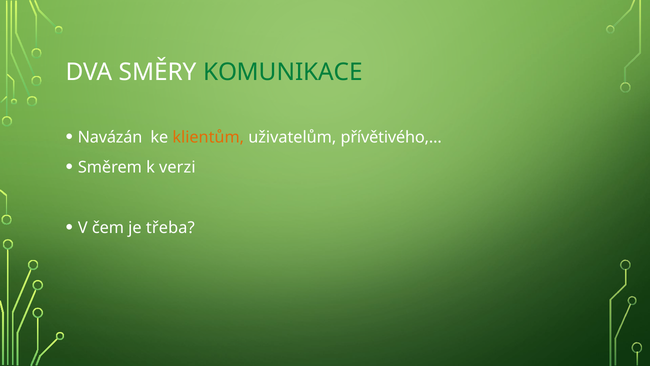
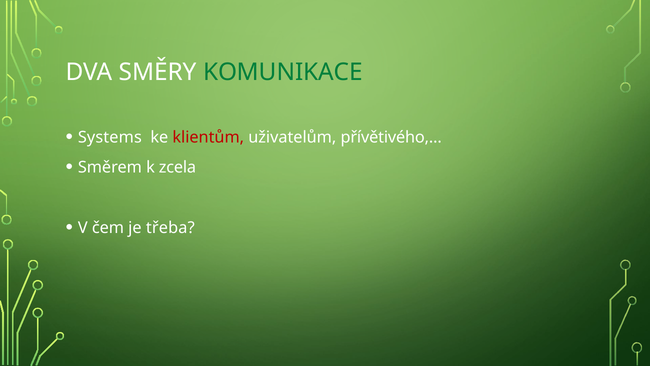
Navázán: Navázán -> Systems
klientům colour: orange -> red
verzi: verzi -> zcela
